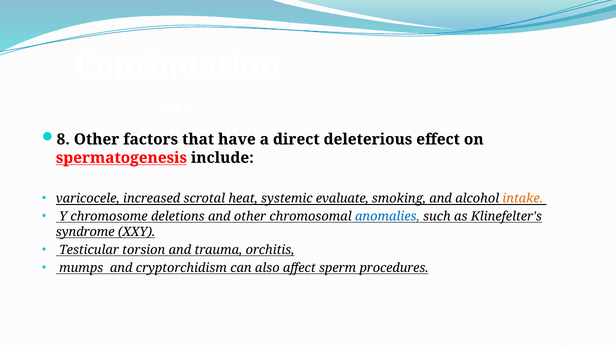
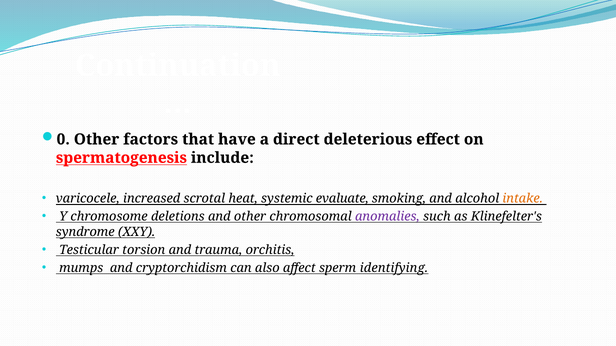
8: 8 -> 0
anomalies colour: blue -> purple
procedures: procedures -> identifying
